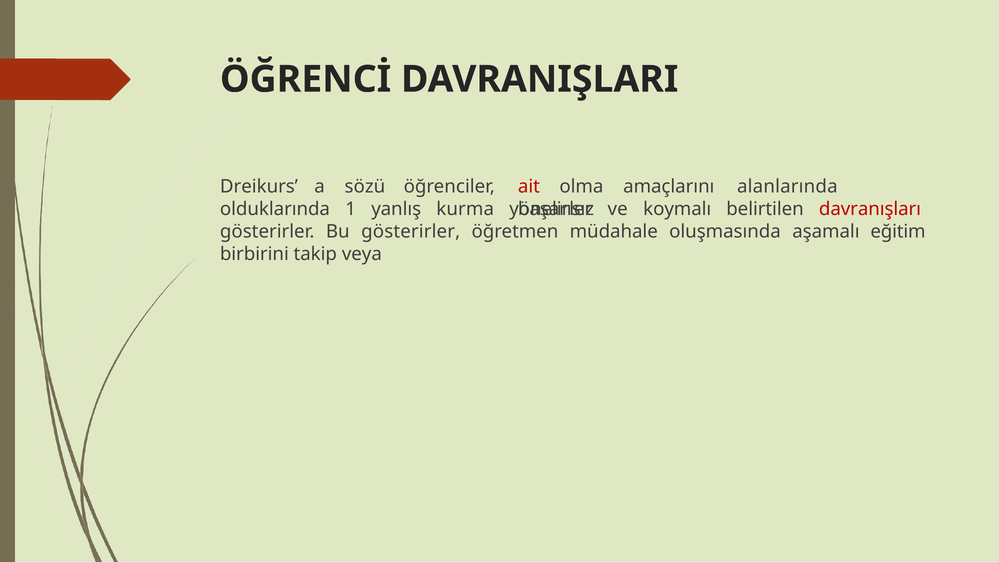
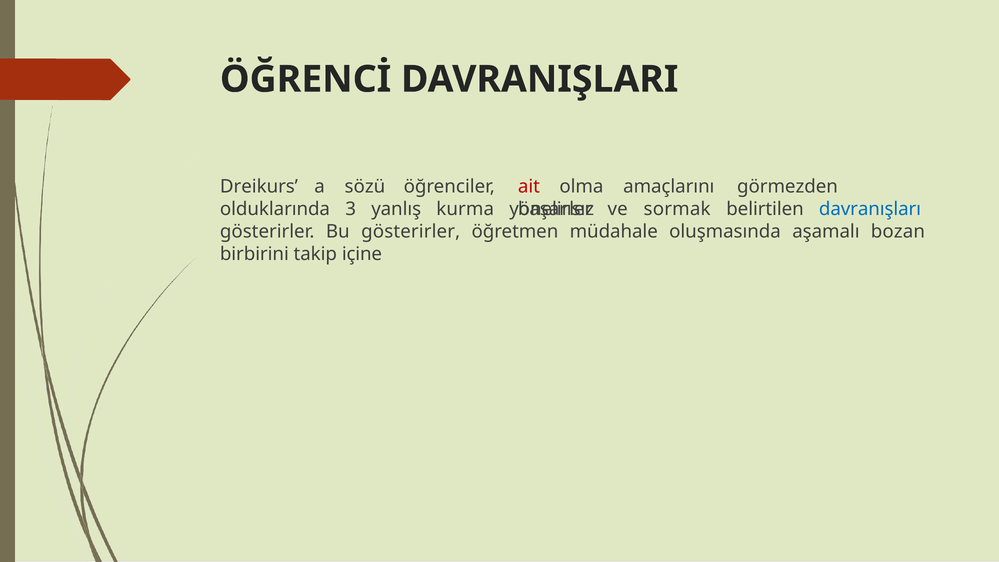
alanlarında: alanlarında -> görmezden
1: 1 -> 3
koymalı: koymalı -> sormak
davranışları colour: red -> blue
eğitim: eğitim -> bozan
veya: veya -> içine
